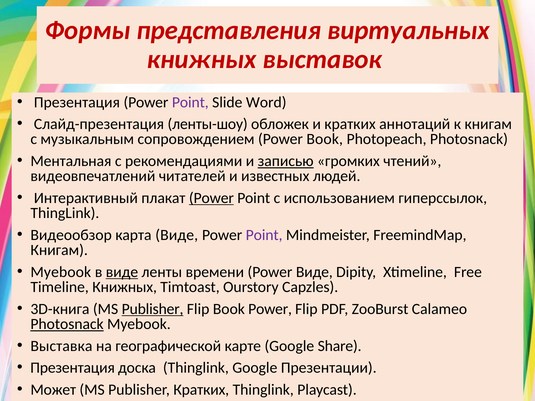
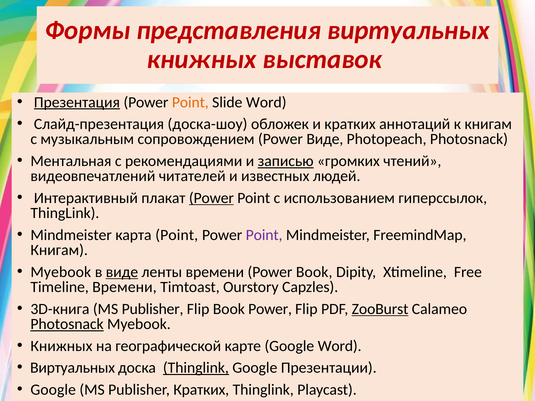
Презентация at (77, 102) underline: none -> present
Point at (190, 102) colour: purple -> orange
ленты-шоу: ленты-шоу -> доска-шоу
Power Book: Book -> Виде
Видеообзор at (71, 235): Видеообзор -> Mindmeister
карта Виде: Виде -> Point
Power Виде: Виде -> Book
Timeline Книжных: Книжных -> Времени
Publisher at (153, 309) underline: present -> none
ZooBurst underline: none -> present
Выставка at (61, 346): Выставка -> Книжных
Google Share: Share -> Word
Презентация at (73, 368): Презентация -> Виртуальных
Thinglink at (196, 368) underline: none -> present
Может at (53, 390): Может -> Google
